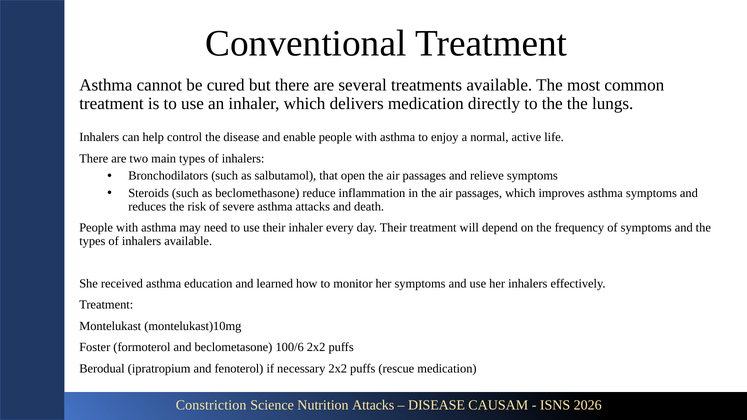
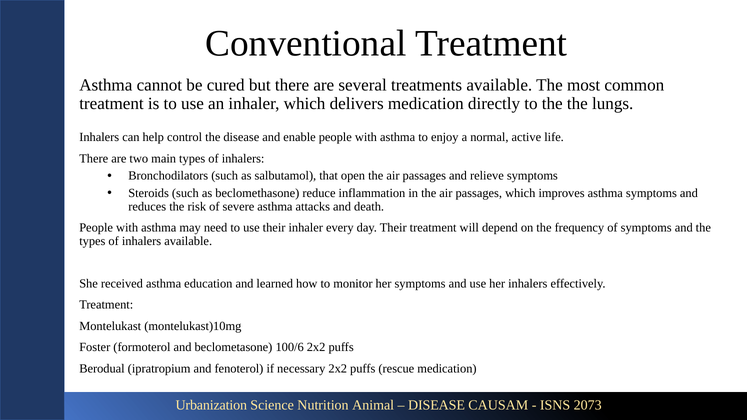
Constriction: Constriction -> Urbanization
Nutrition Attacks: Attacks -> Animal
2026: 2026 -> 2073
